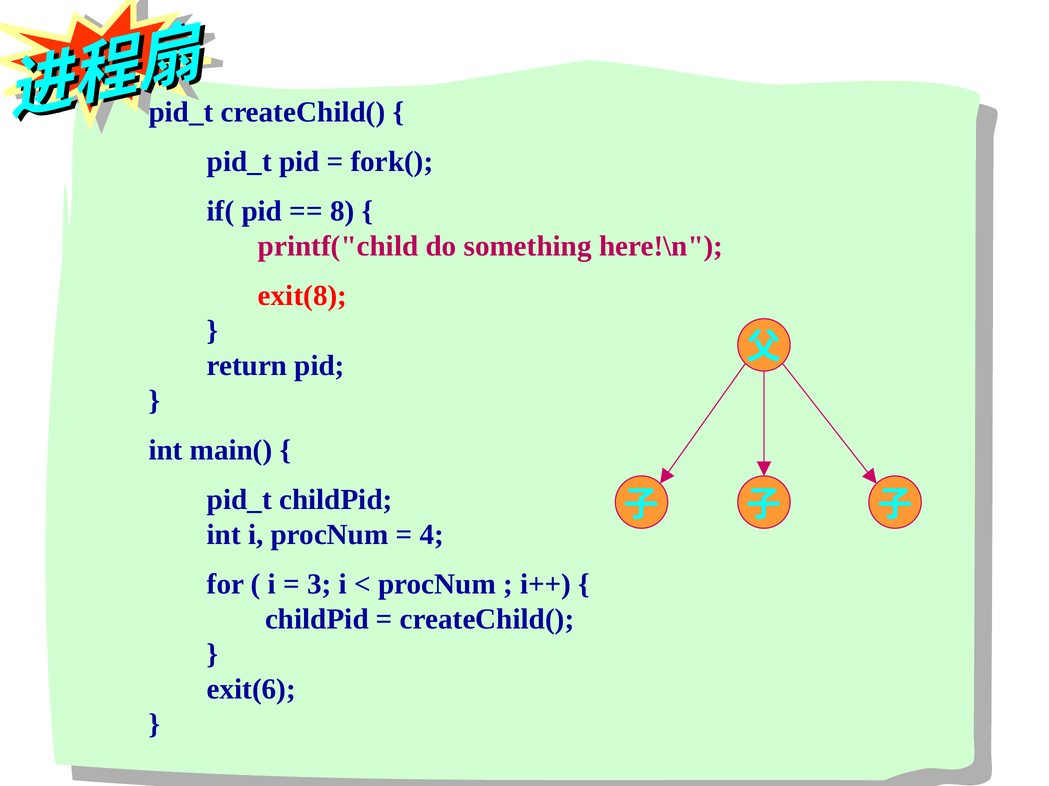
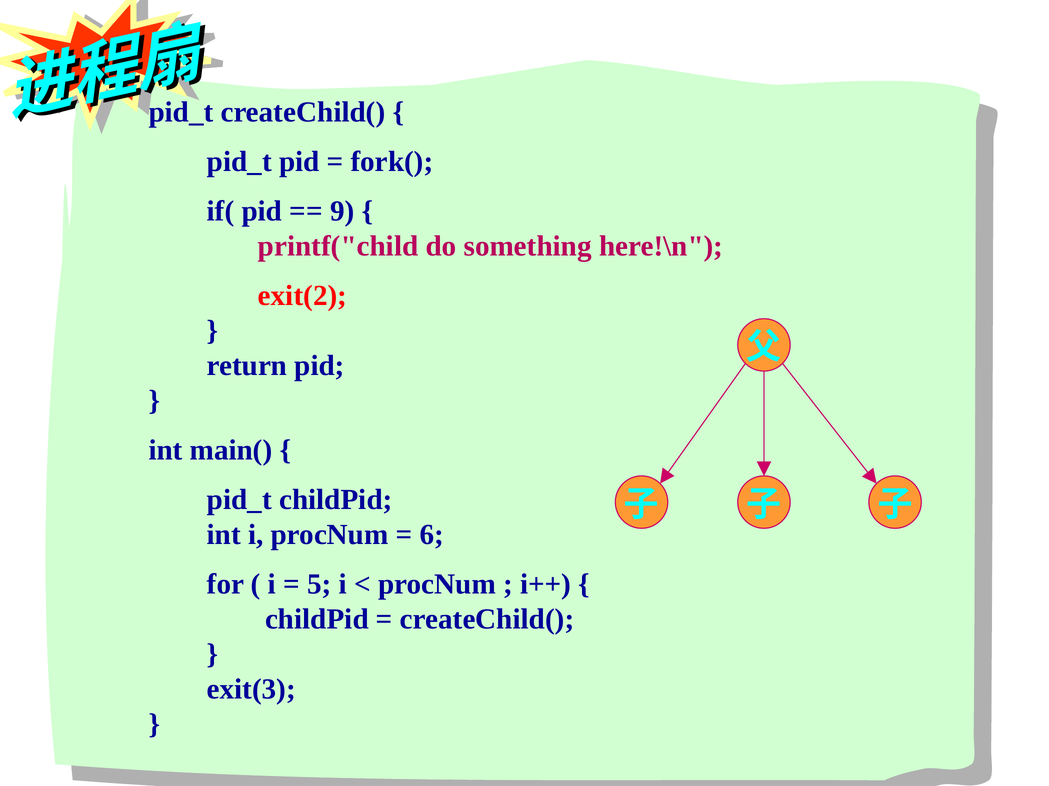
8: 8 -> 9
exit(8: exit(8 -> exit(2
4: 4 -> 6
3: 3 -> 5
exit(6: exit(6 -> exit(3
